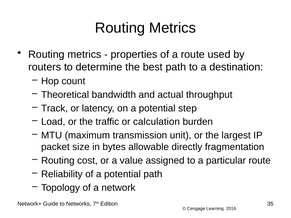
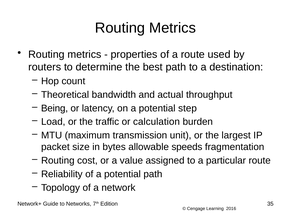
Track: Track -> Being
directly: directly -> speeds
